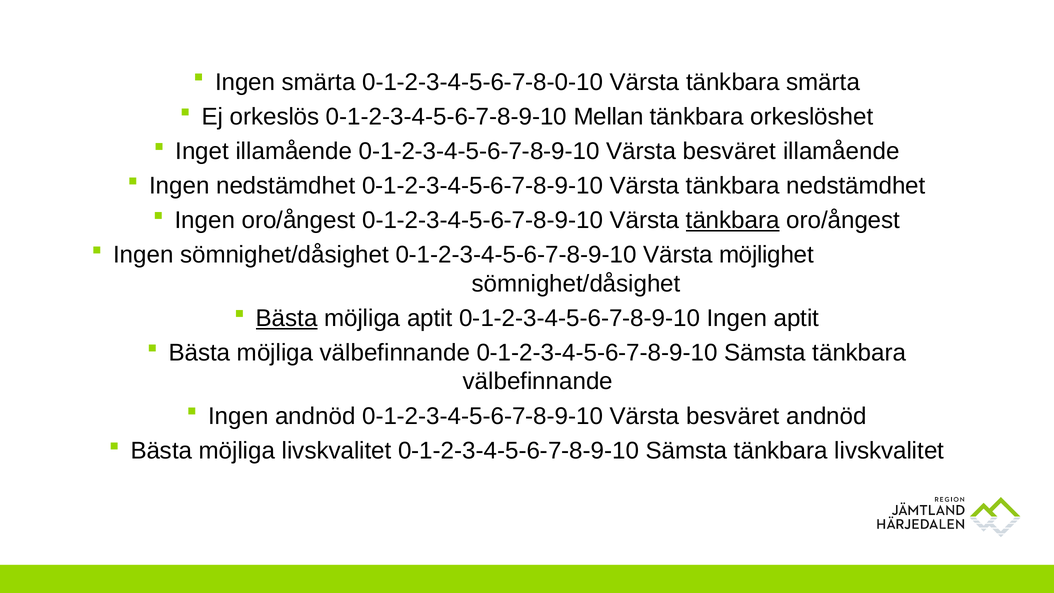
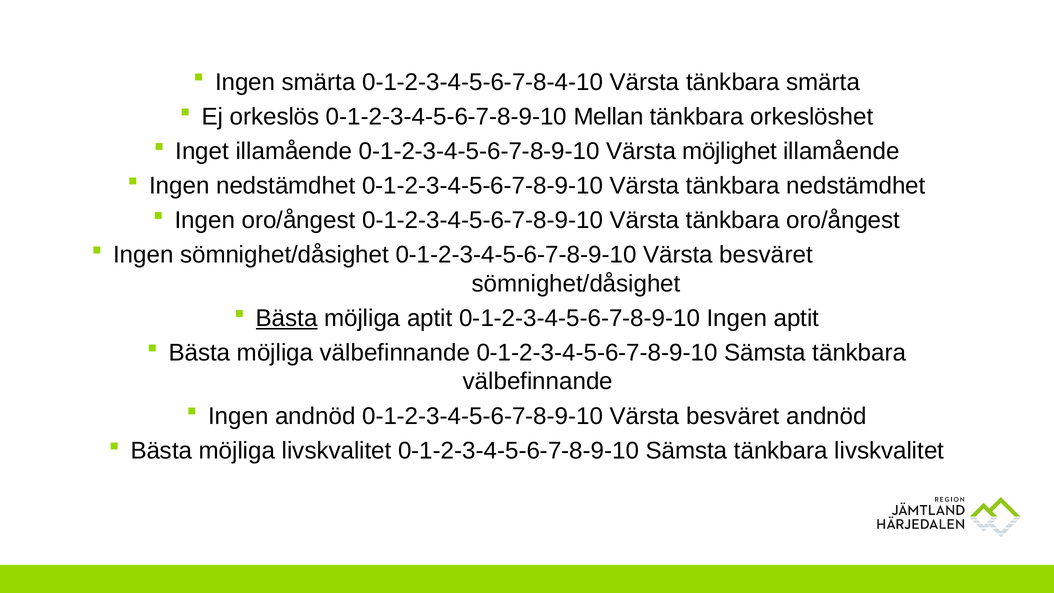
0-1-2-3-4-5-6-7-8-0-10: 0-1-2-3-4-5-6-7-8-0-10 -> 0-1-2-3-4-5-6-7-8-4-10
illamående 0-1-2-3-4-5-6-7-8-9-10 Värsta besväret: besväret -> möjlighet
tänkbara at (733, 220) underline: present -> none
sömnighet/dåsighet 0-1-2-3-4-5-6-7-8-9-10 Värsta möjlighet: möjlighet -> besväret
